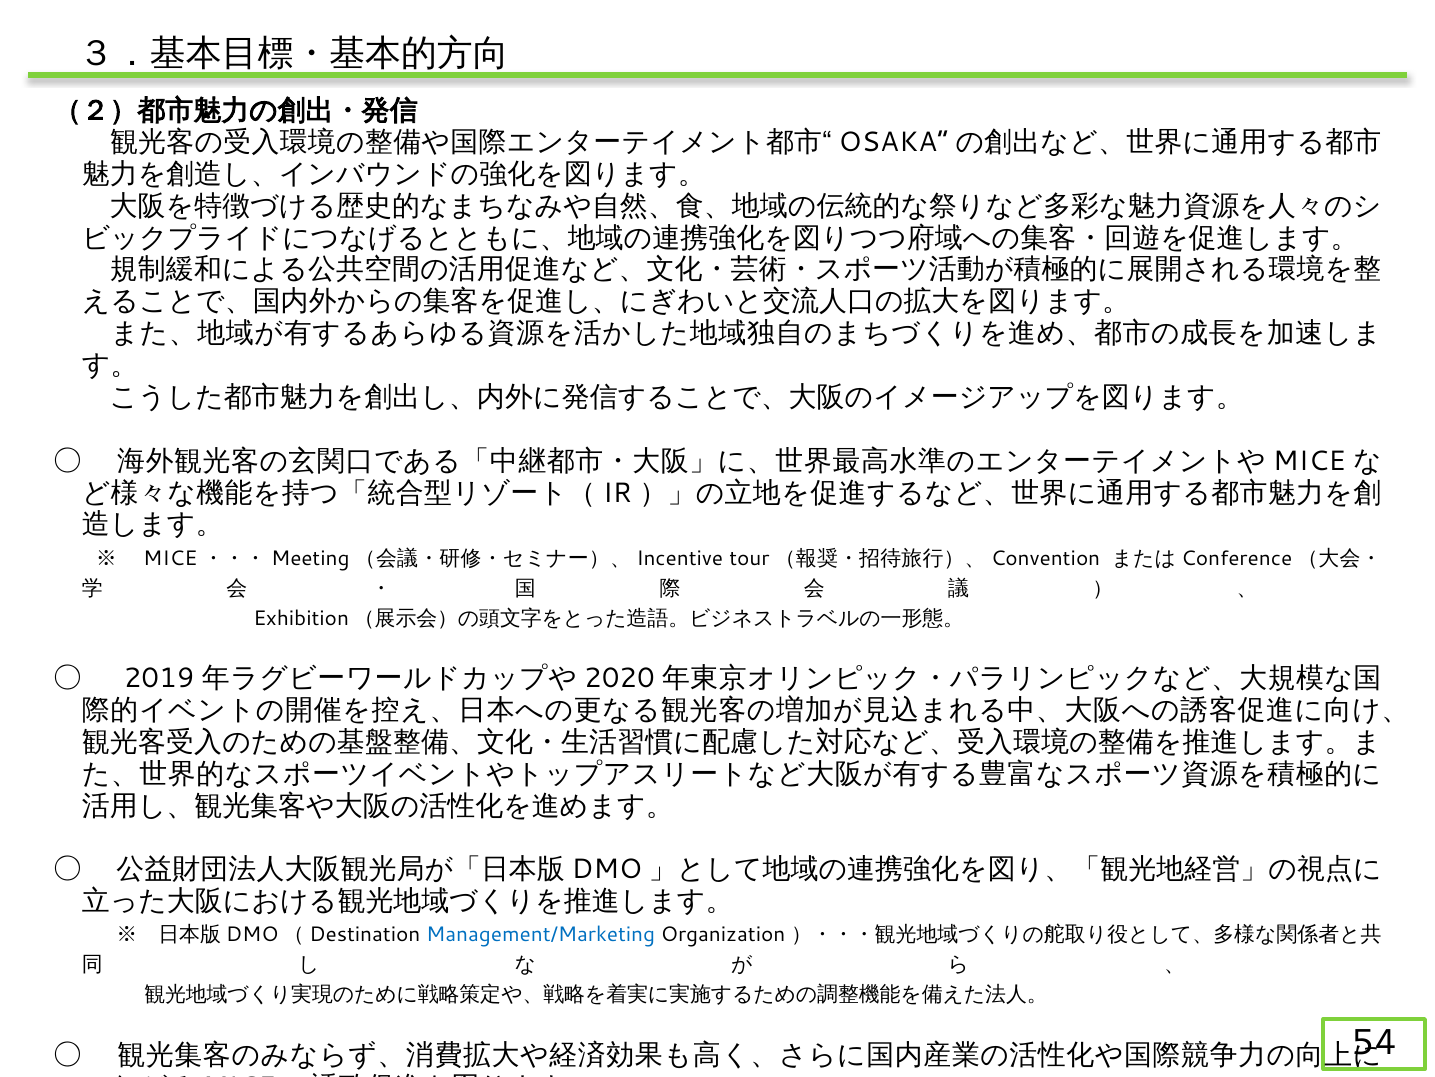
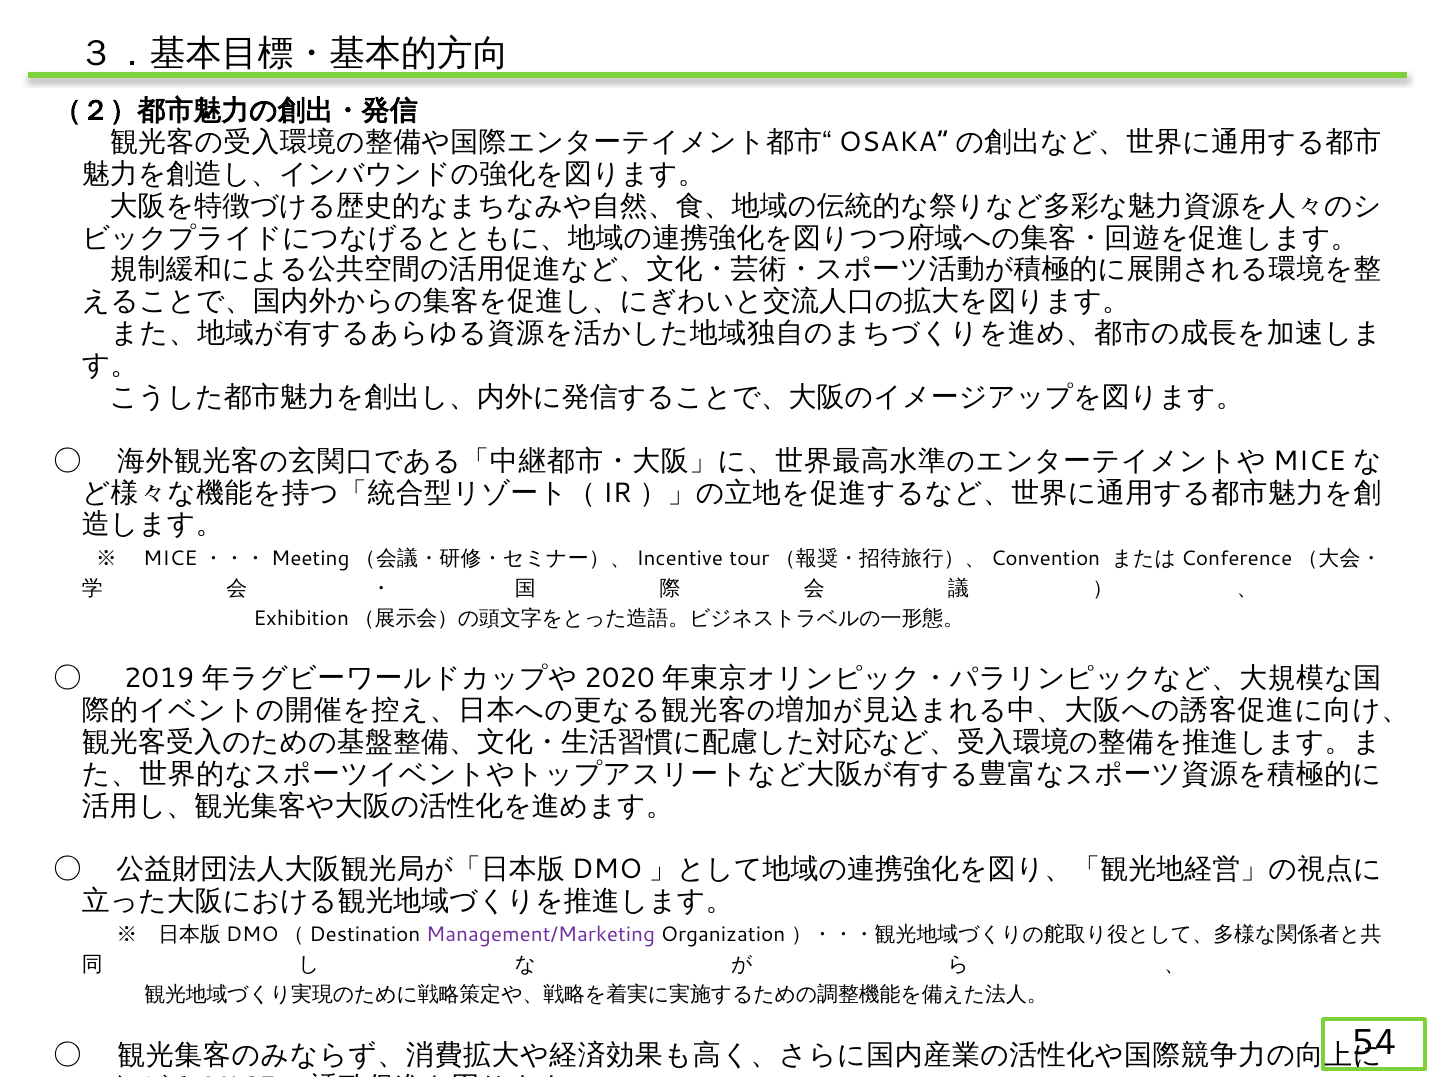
Management/Marketing colour: blue -> purple
